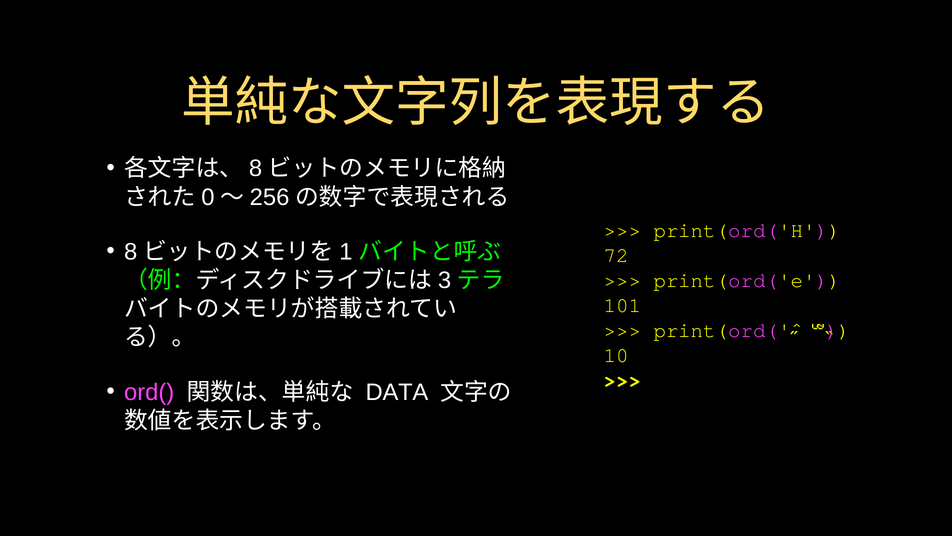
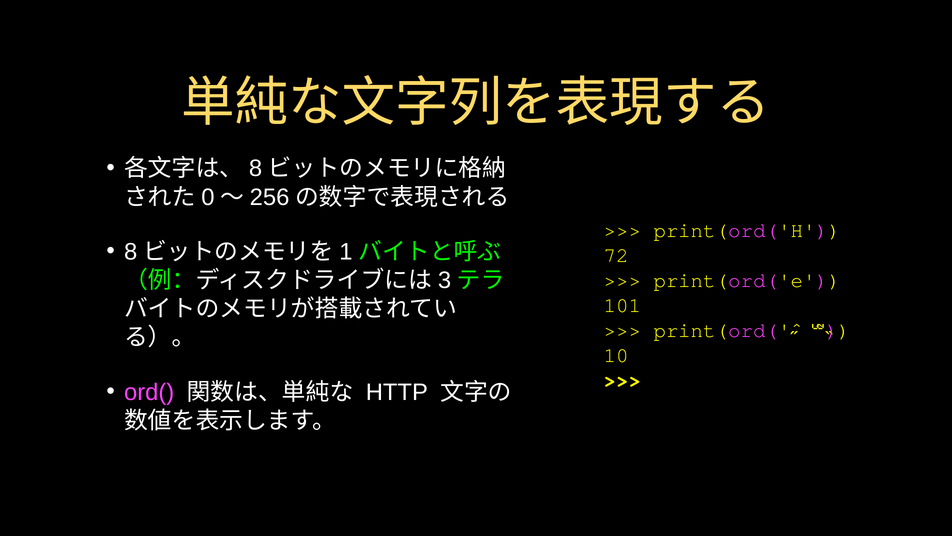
DATA: DATA -> HTTP
